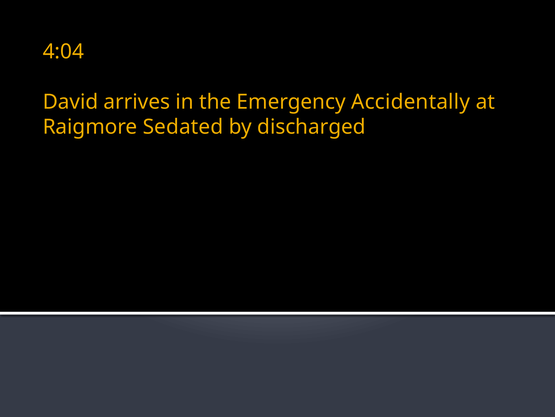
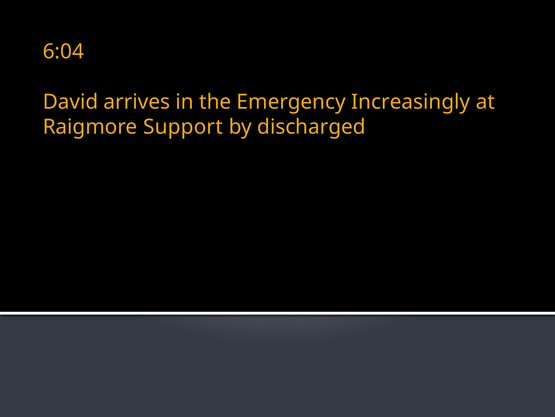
4:04: 4:04 -> 6:04
Accidentally: Accidentally -> Increasingly
Sedated: Sedated -> Support
